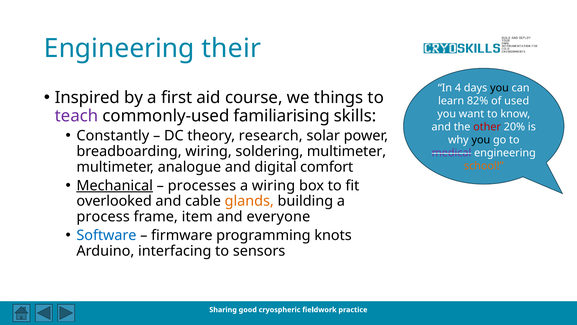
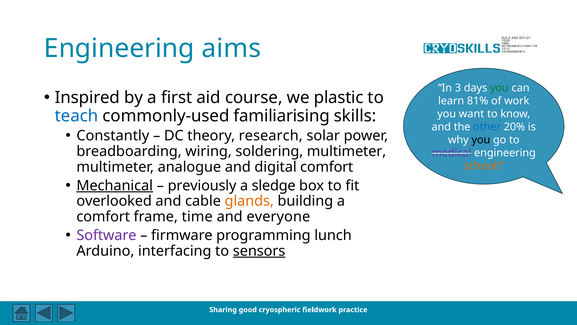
their: their -> aims
4: 4 -> 3
you at (499, 88) colour: black -> green
things: things -> plastic
82%: 82% -> 81%
used: used -> work
teach colour: purple -> blue
other colour: red -> blue
processes: processes -> previously
a wiring: wiring -> sledge
process at (103, 216): process -> comfort
item: item -> time
Software colour: blue -> purple
knots: knots -> lunch
sensors underline: none -> present
